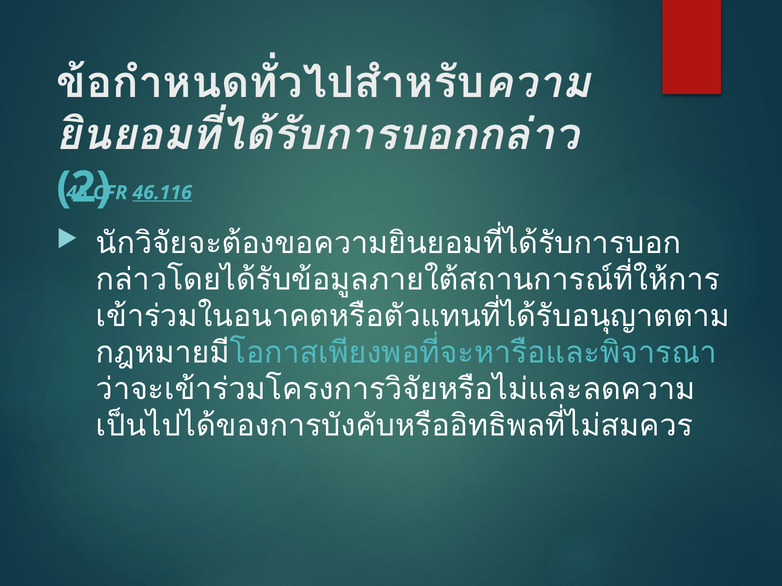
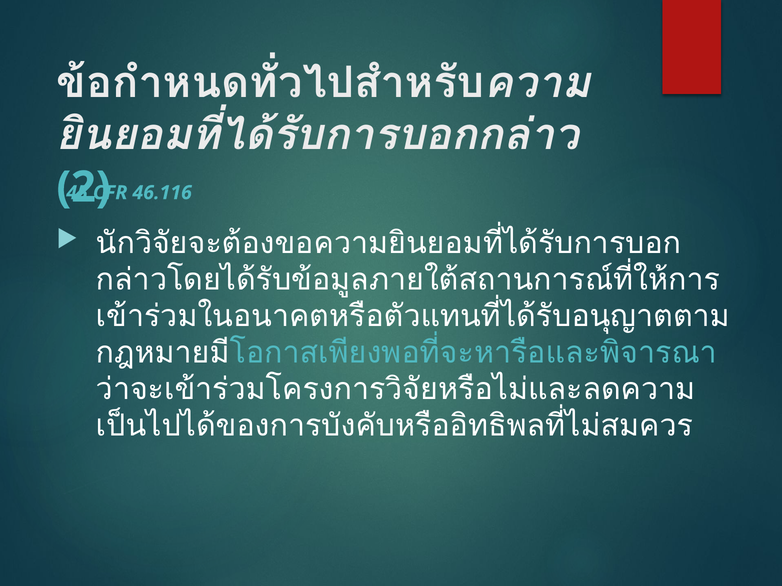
46.116 underline: present -> none
